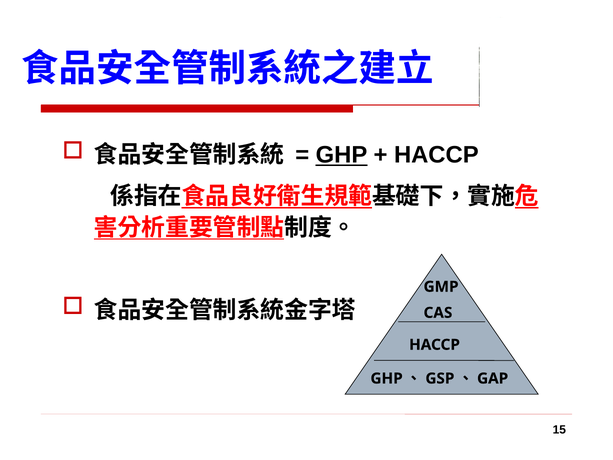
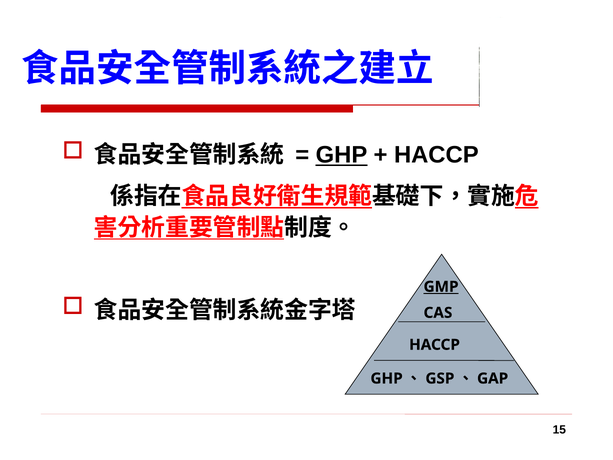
GMP underline: none -> present
